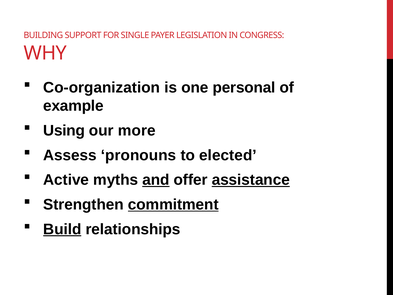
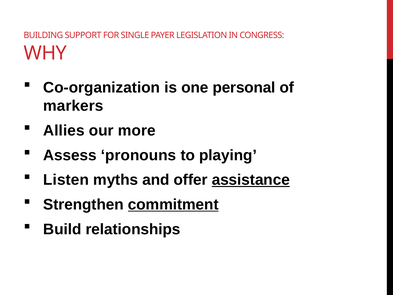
example: example -> markers
Using: Using -> Allies
elected: elected -> playing
Active: Active -> Listen
and underline: present -> none
Build underline: present -> none
